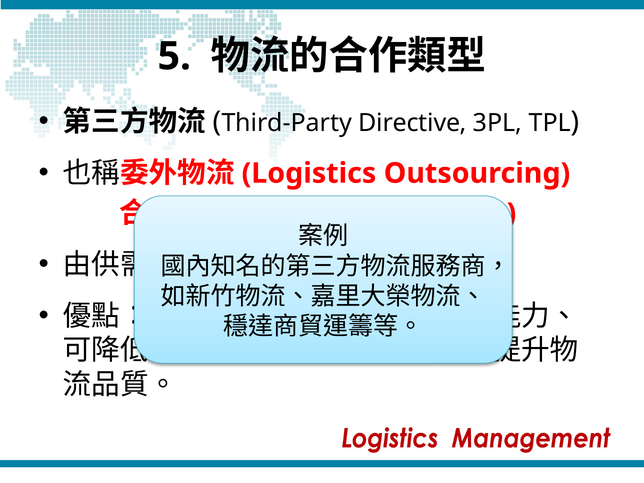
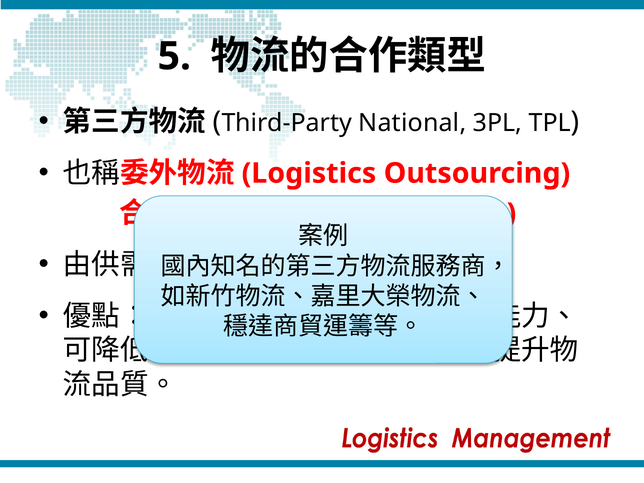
Directive: Directive -> National
